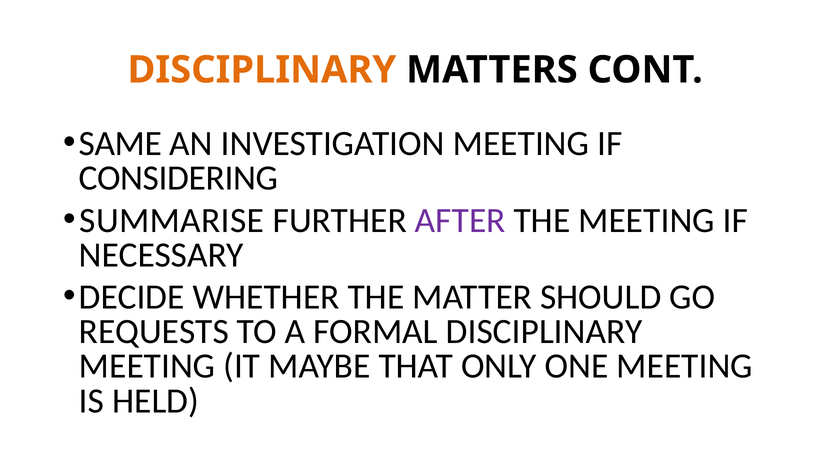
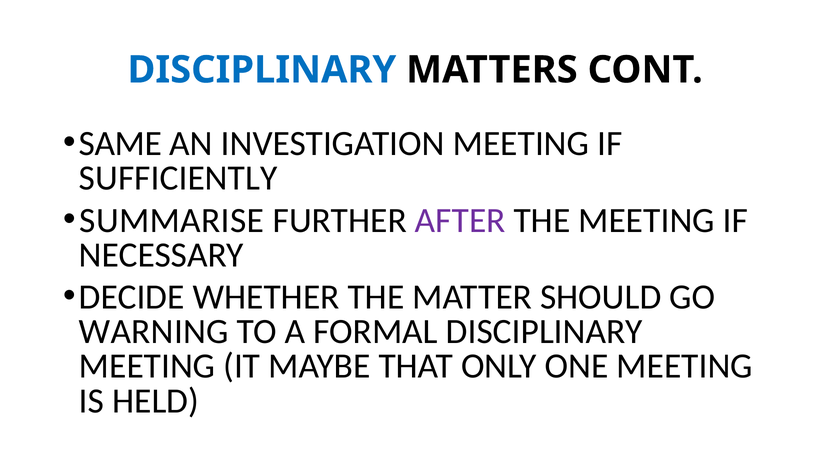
DISCIPLINARY at (262, 70) colour: orange -> blue
CONSIDERING: CONSIDERING -> SUFFICIENTLY
REQUESTS: REQUESTS -> WARNING
